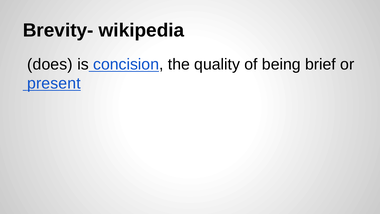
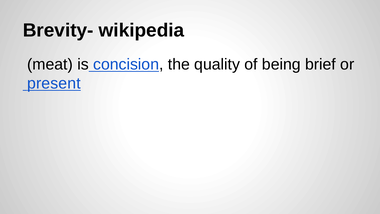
does: does -> meat
